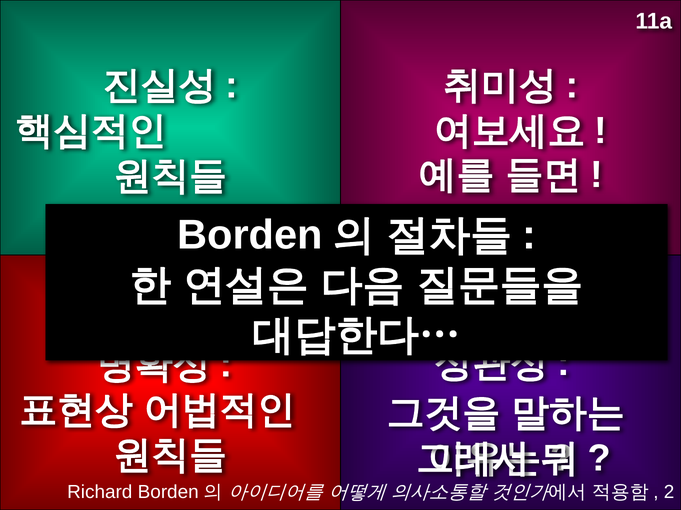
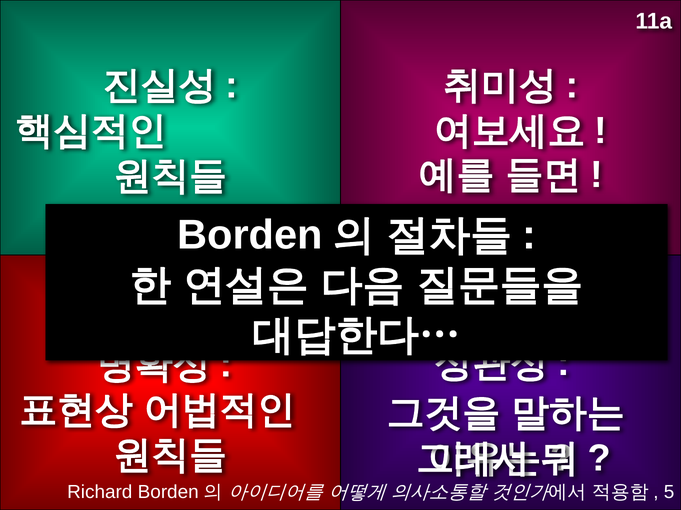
2: 2 -> 5
